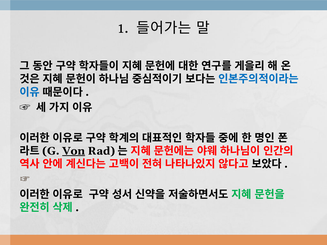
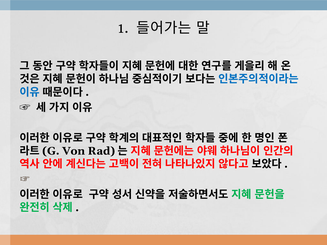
Von underline: present -> none
